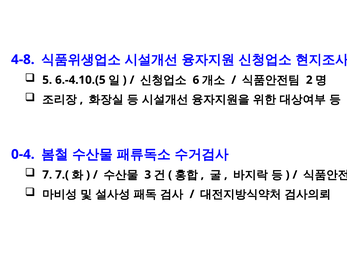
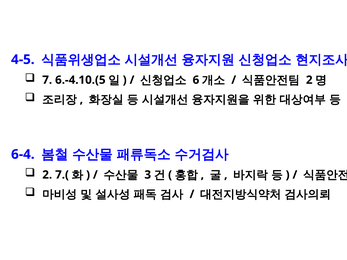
4-8: 4-8 -> 4-5
5: 5 -> 7
0-4: 0-4 -> 6-4
7 at (47, 175): 7 -> 2
